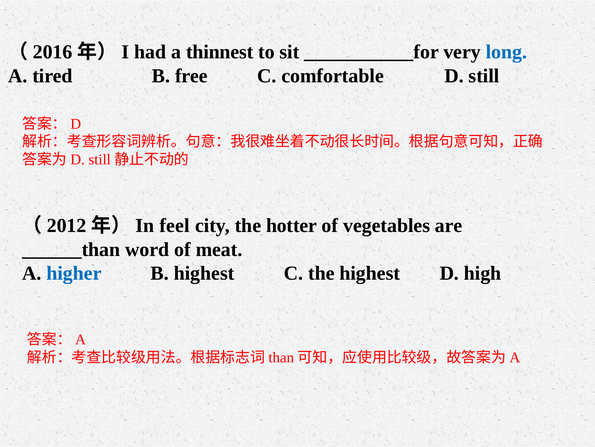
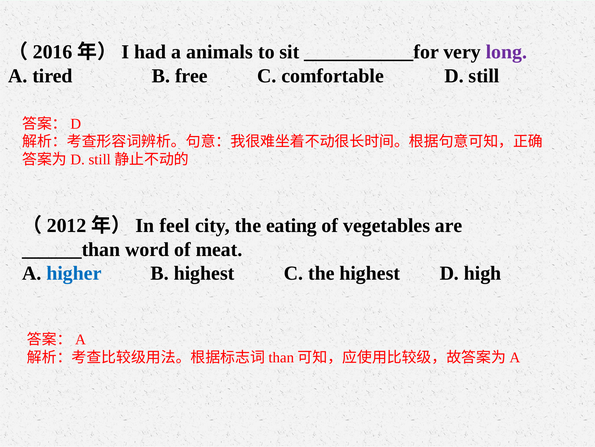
thinnest: thinnest -> animals
long colour: blue -> purple
hotter: hotter -> eating
